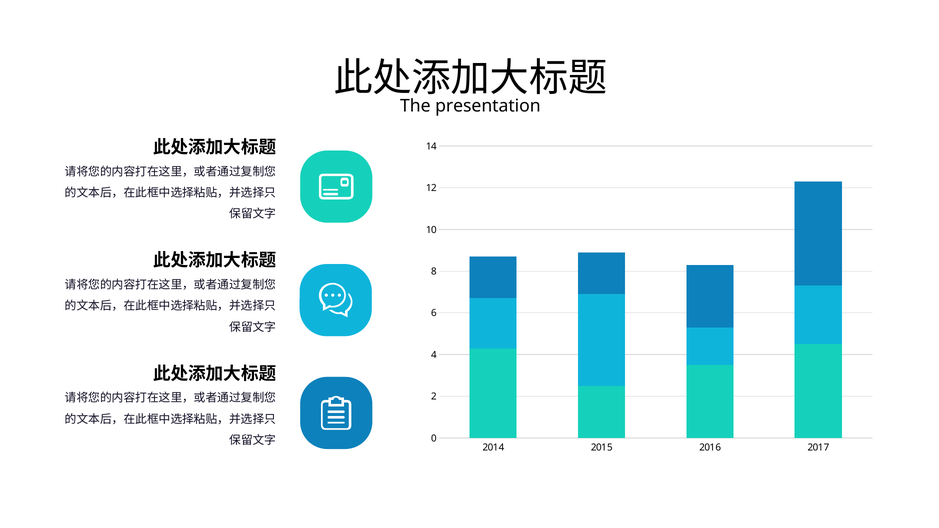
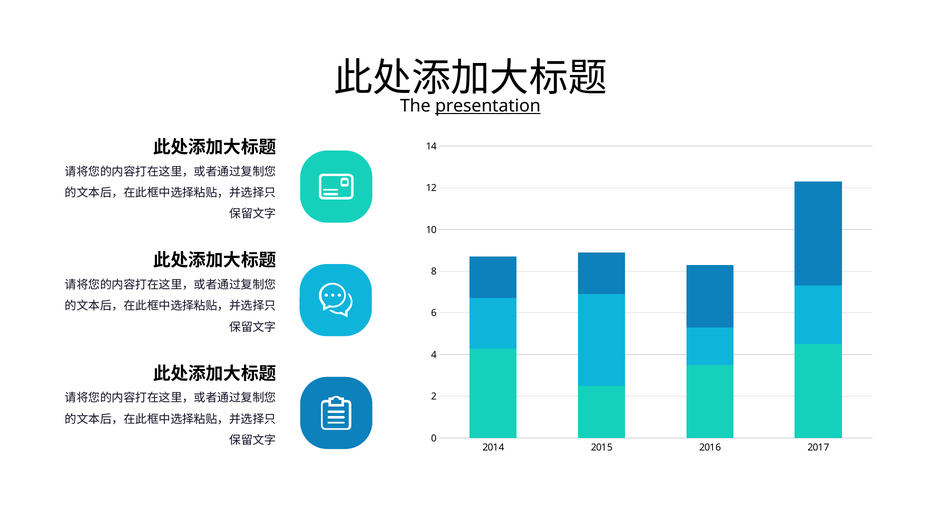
presentation underline: none -> present
